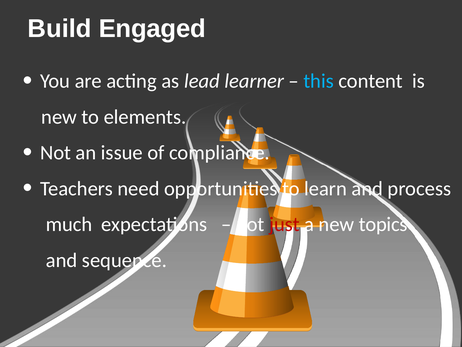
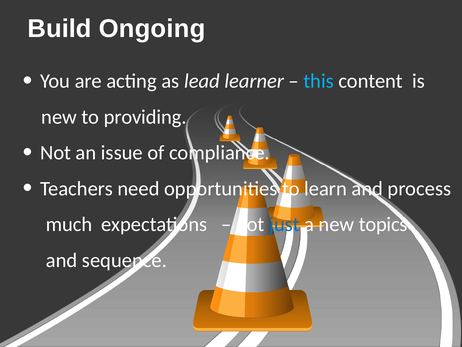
Engaged: Engaged -> Ongoing
elements: elements -> providing
just colour: red -> blue
